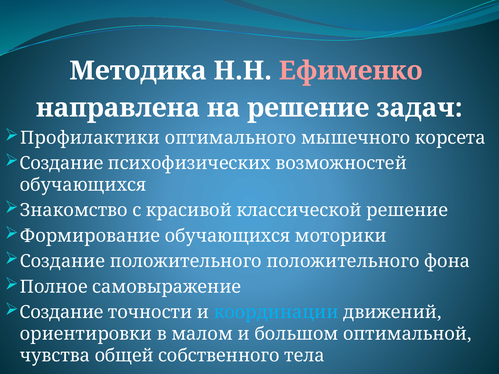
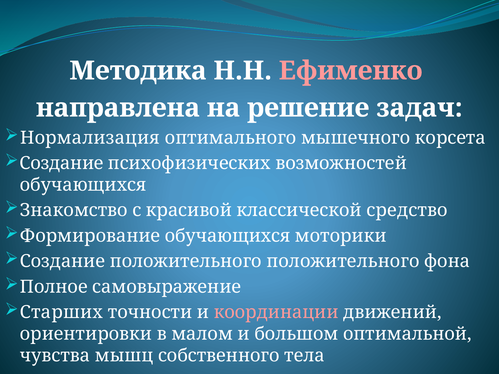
Профилактики: Профилактики -> Нормализация
классической решение: решение -> средство
Создание at (62, 312): Создание -> Старших
координации colour: light blue -> pink
общей: общей -> мышц
